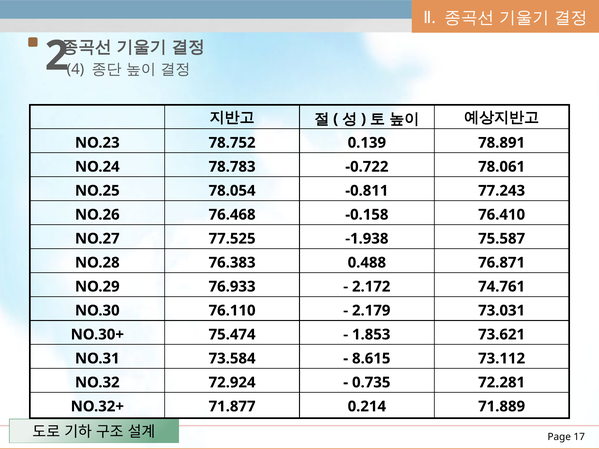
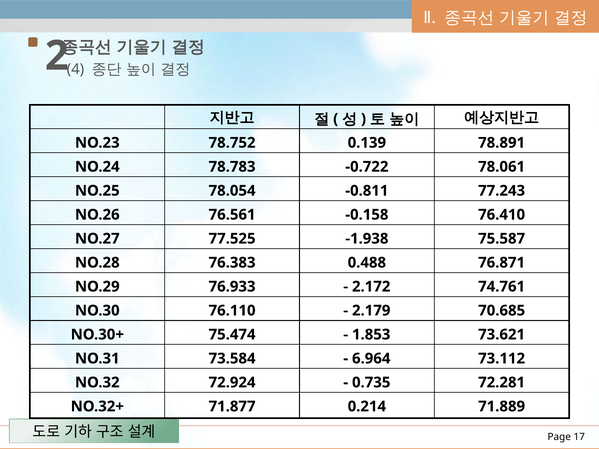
76.468: 76.468 -> 76.561
73.031: 73.031 -> 70.685
8.615: 8.615 -> 6.964
